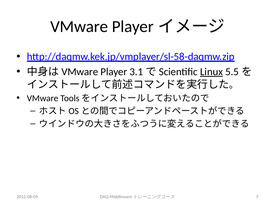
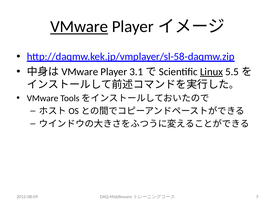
VMware at (79, 27) underline: none -> present
